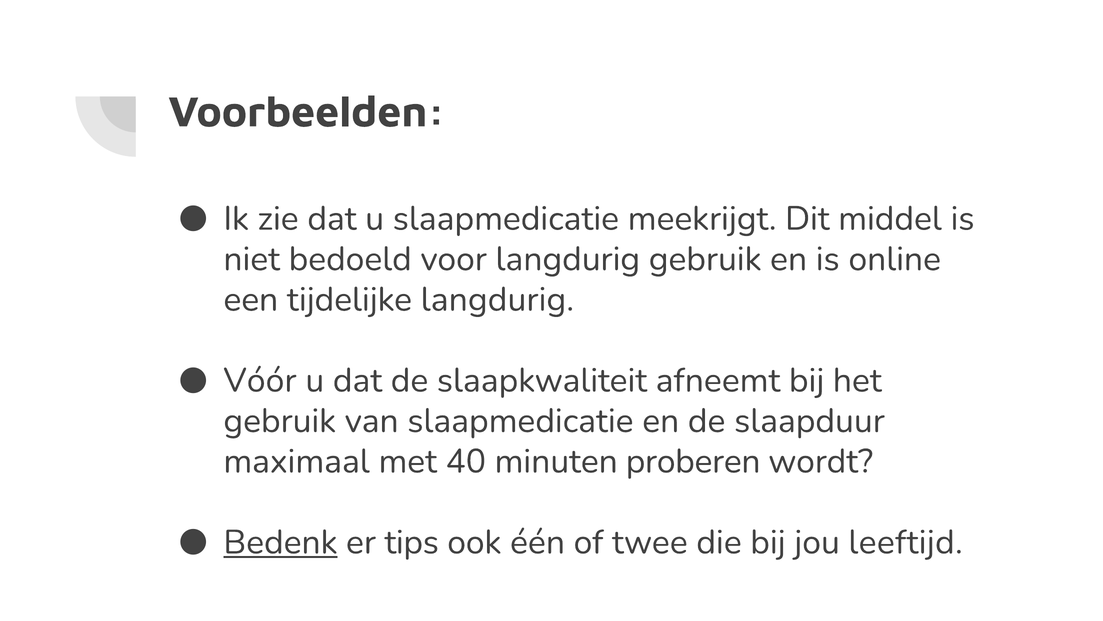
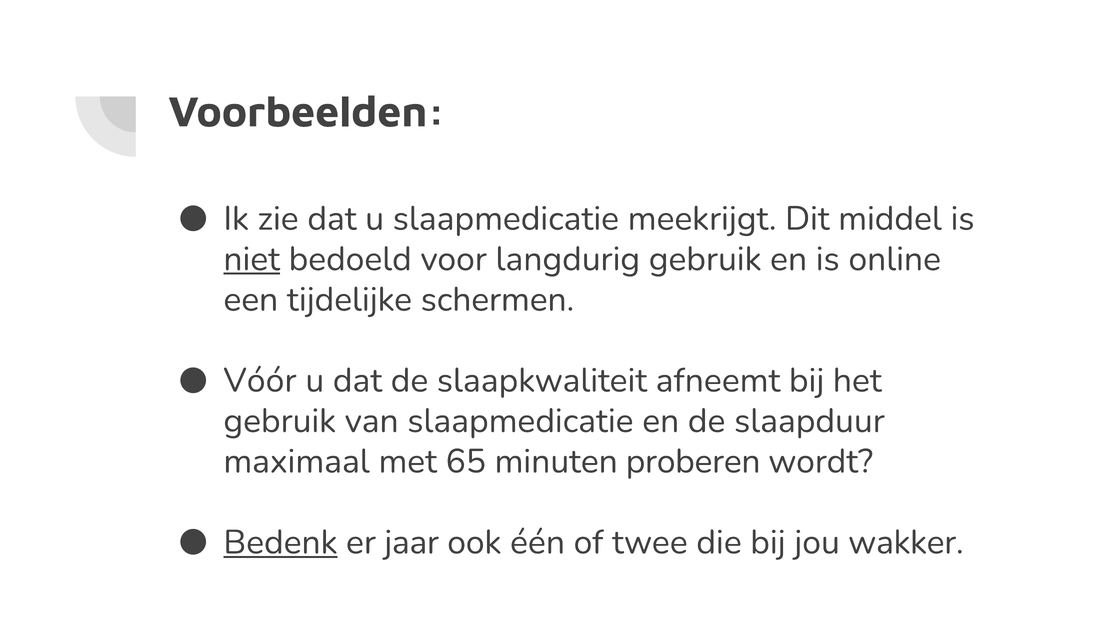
niet underline: none -> present
tijdelijke langdurig: langdurig -> schermen
40: 40 -> 65
tips: tips -> jaar
leeftijd: leeftijd -> wakker
